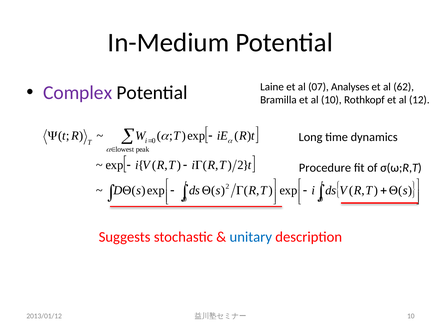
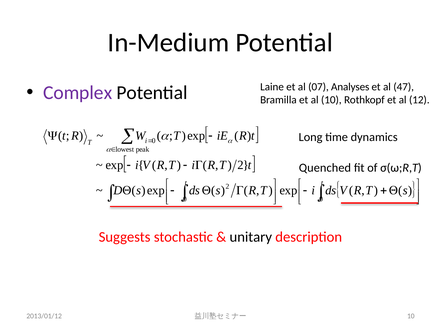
62: 62 -> 47
Procedure: Procedure -> Quenched
unitary colour: blue -> black
